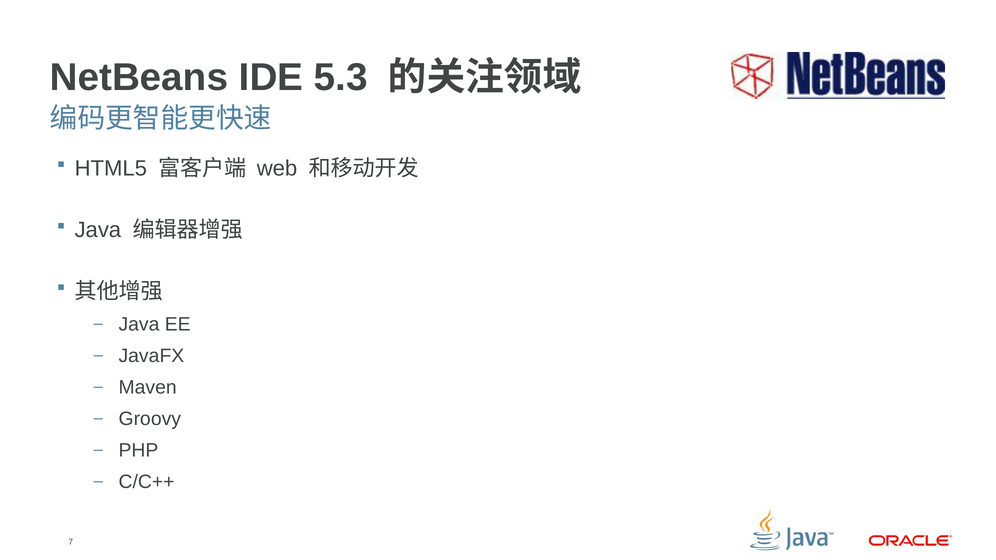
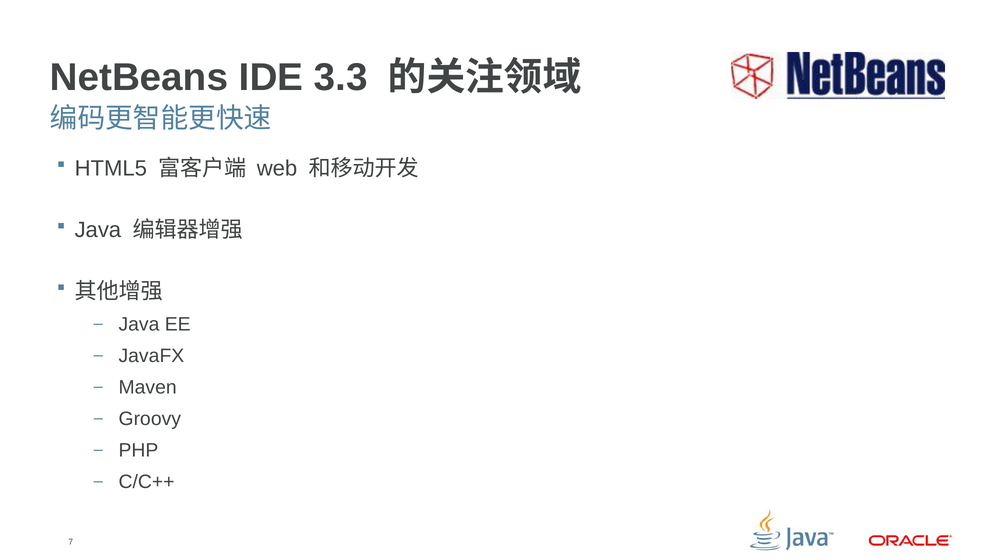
5.3: 5.3 -> 3.3
